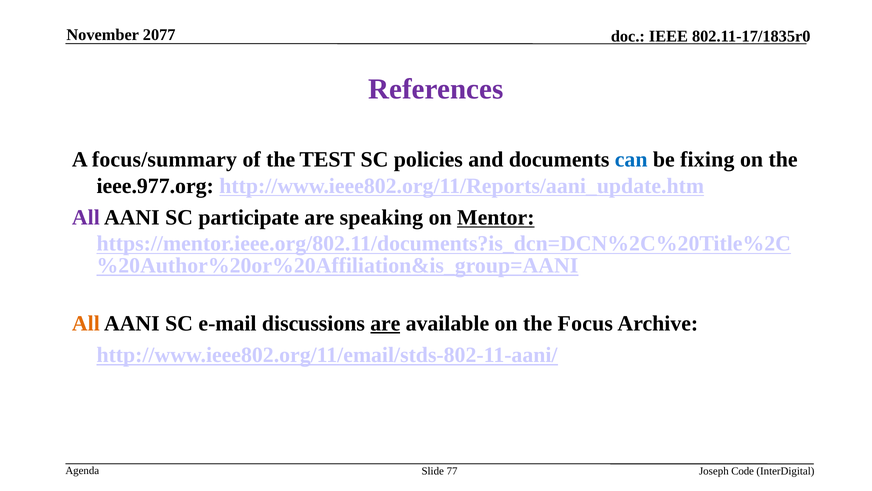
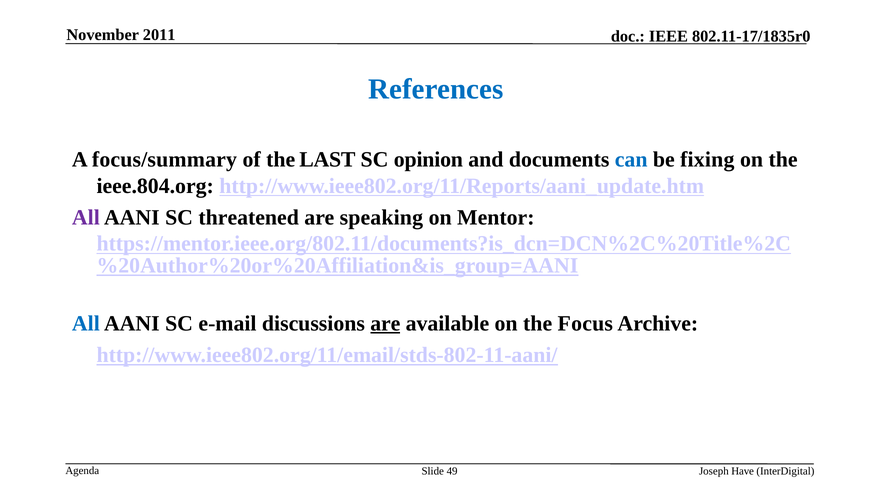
2077: 2077 -> 2011
References colour: purple -> blue
TEST: TEST -> LAST
policies: policies -> opinion
ieee.977.org: ieee.977.org -> ieee.804.org
participate: participate -> threatened
Mentor underline: present -> none
All at (86, 323) colour: orange -> blue
77: 77 -> 49
Code: Code -> Have
